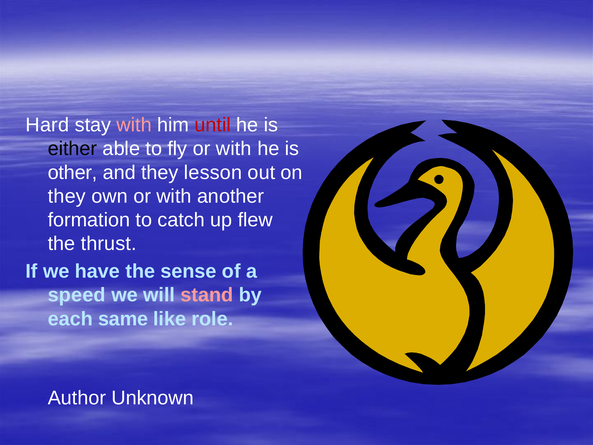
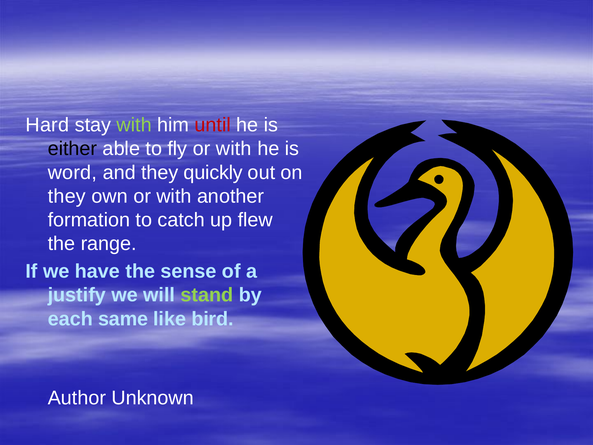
with at (134, 125) colour: pink -> light green
other: other -> word
lesson: lesson -> quickly
thrust: thrust -> range
speed: speed -> justify
stand colour: pink -> light green
role: role -> bird
